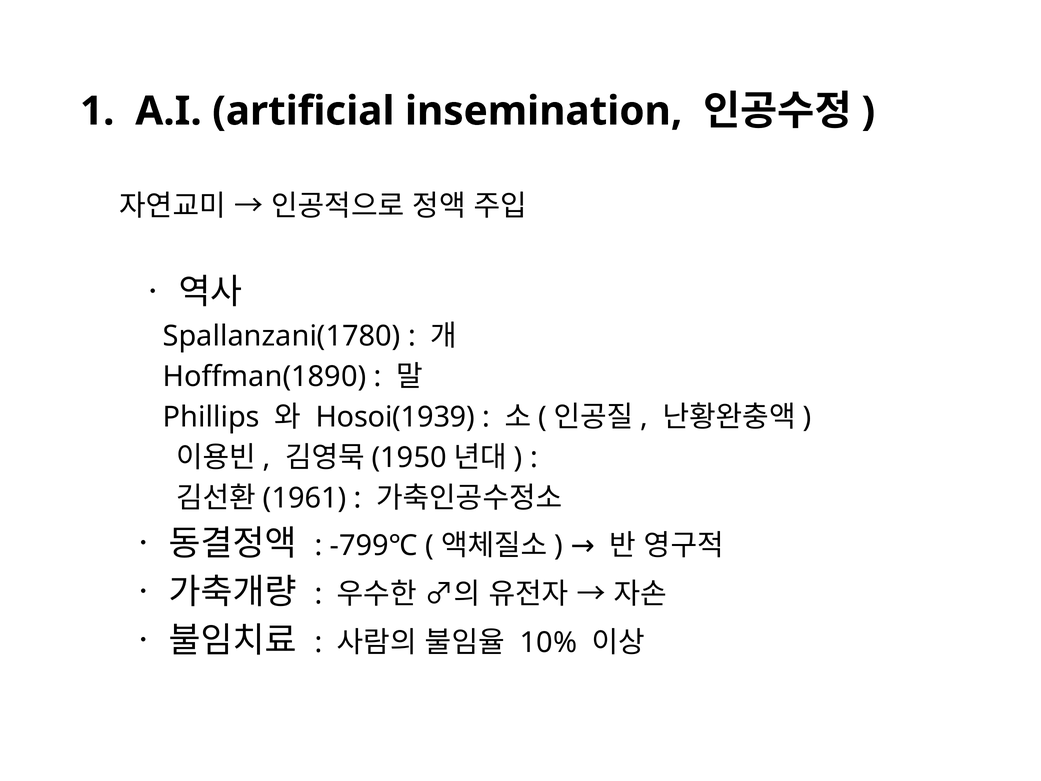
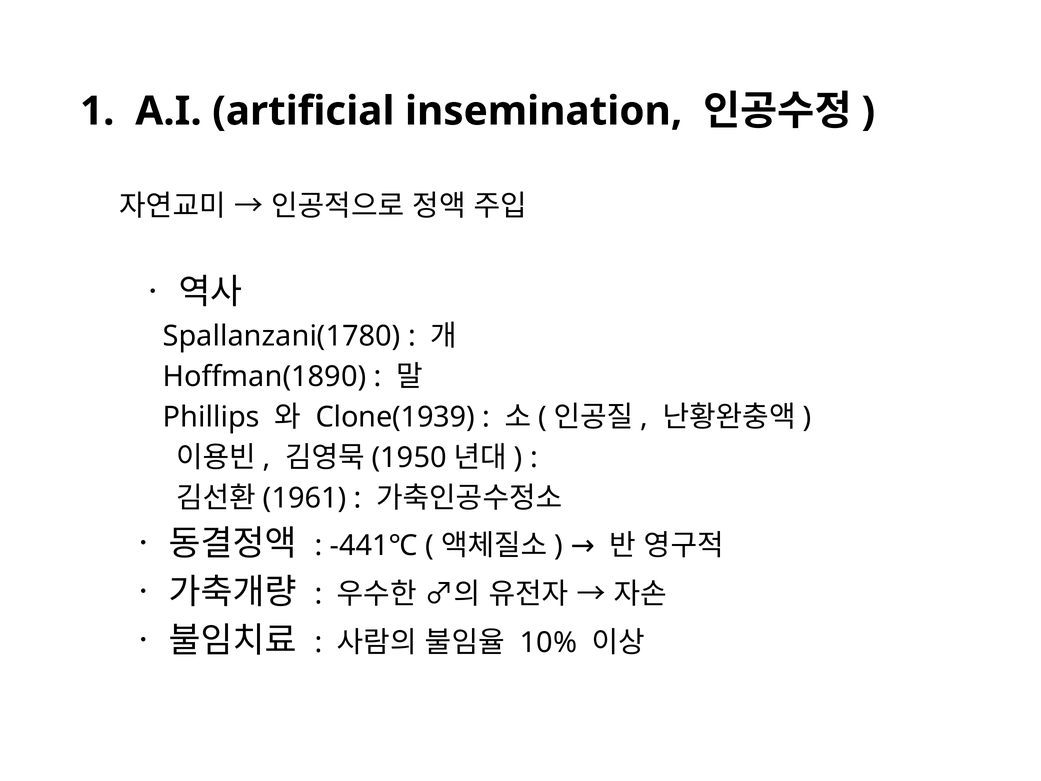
Hosoi(1939: Hosoi(1939 -> Clone(1939
-799℃: -799℃ -> -441℃
